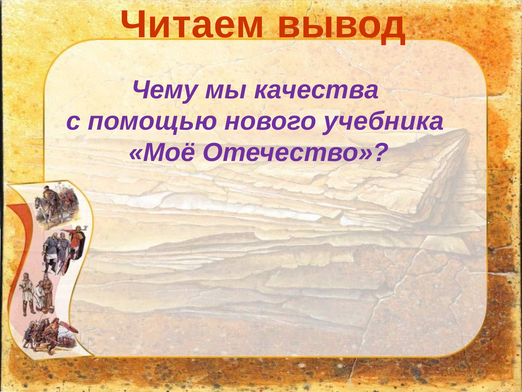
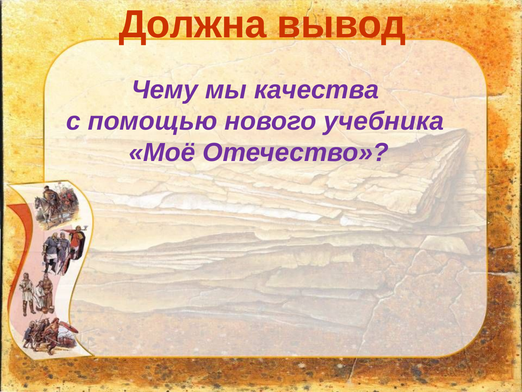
Читаем: Читаем -> Должна
